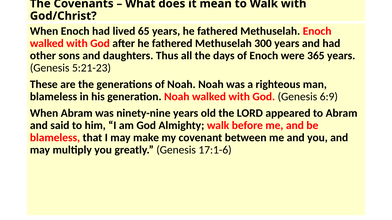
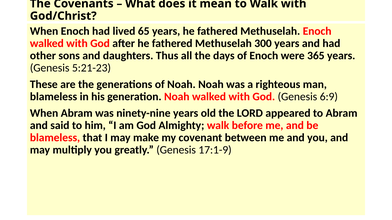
17:1-6: 17:1-6 -> 17:1-9
